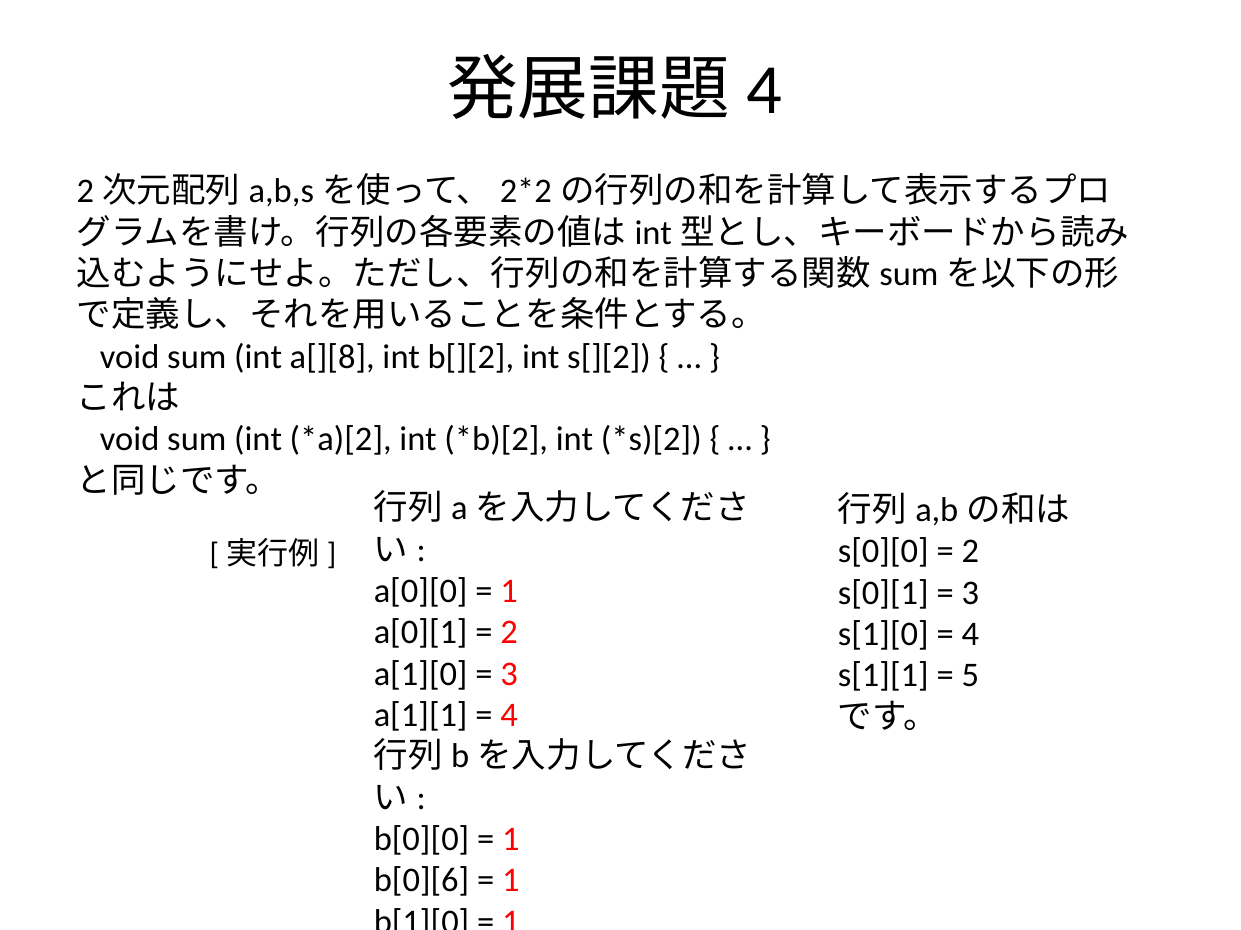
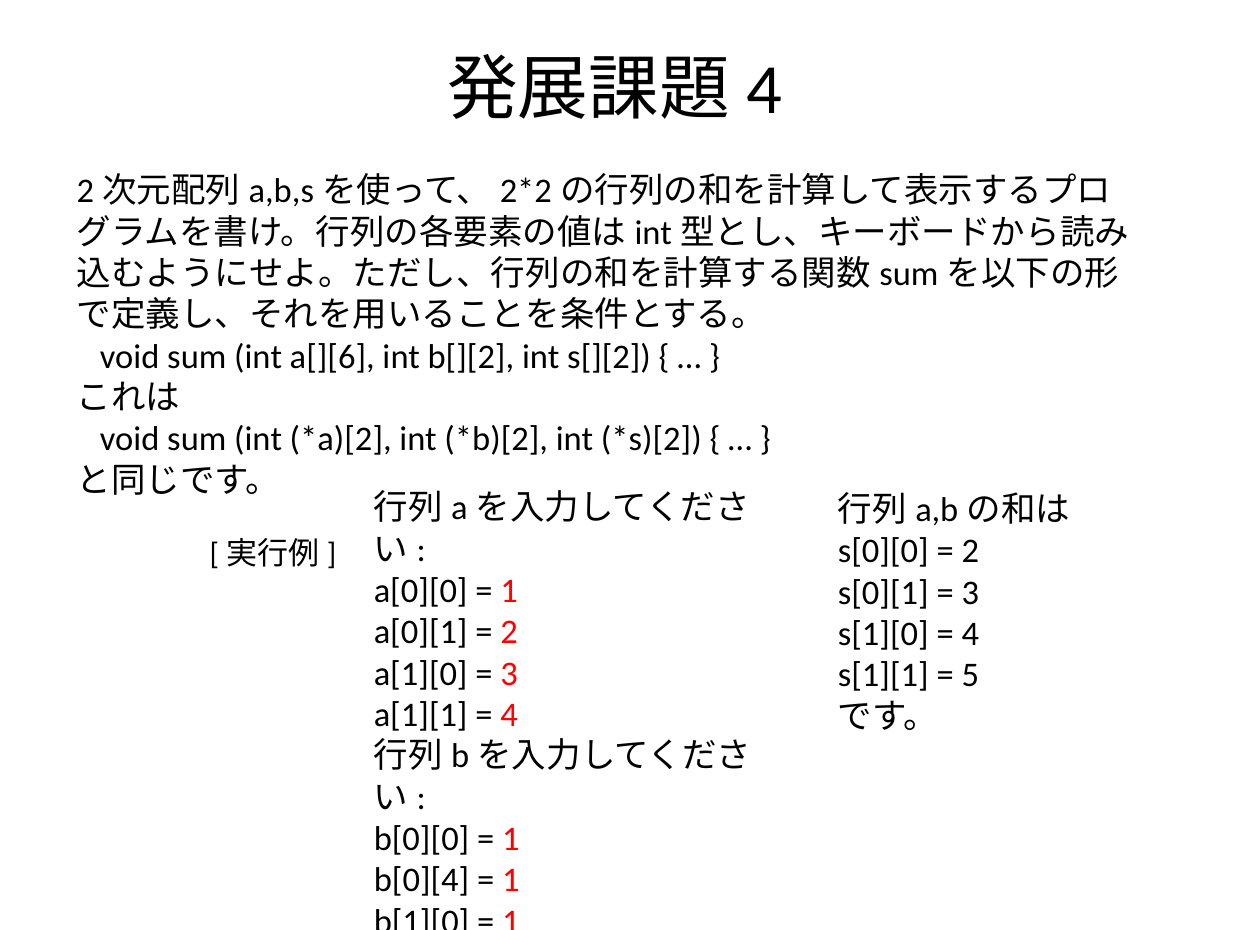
a[][8: a[][8 -> a[][6
b[0][6: b[0][6 -> b[0][4
